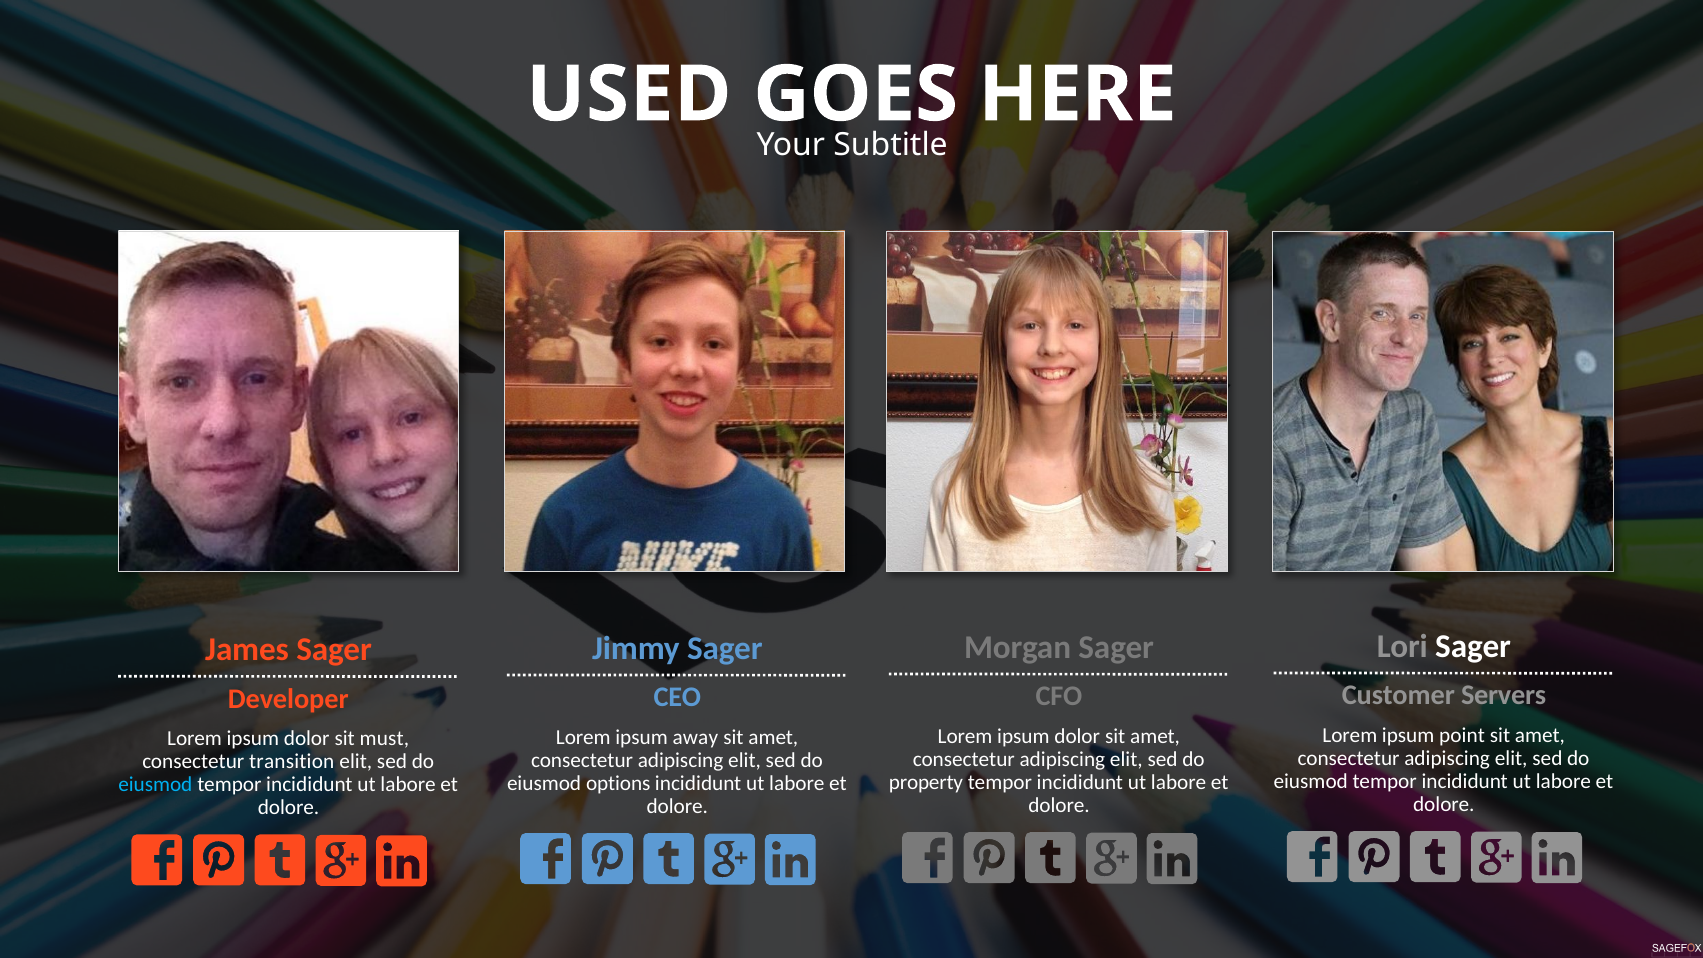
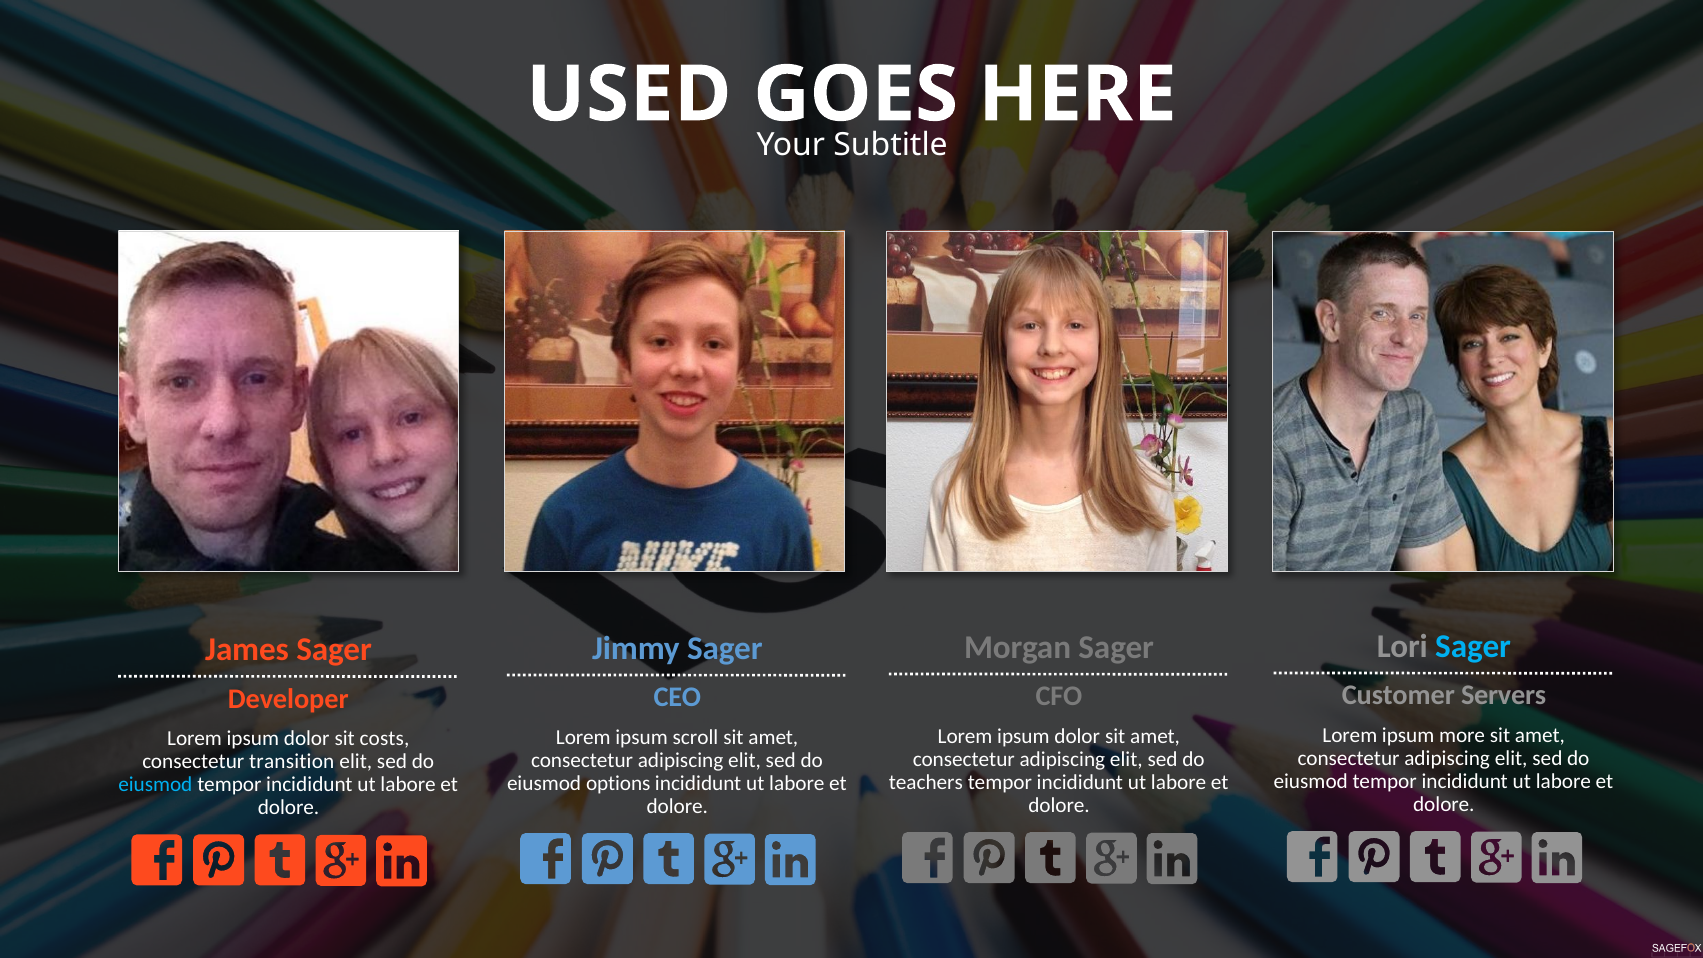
Sager at (1473, 647) colour: white -> light blue
point: point -> more
away: away -> scroll
must: must -> costs
property: property -> teachers
